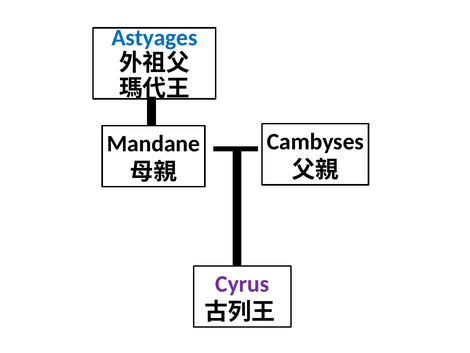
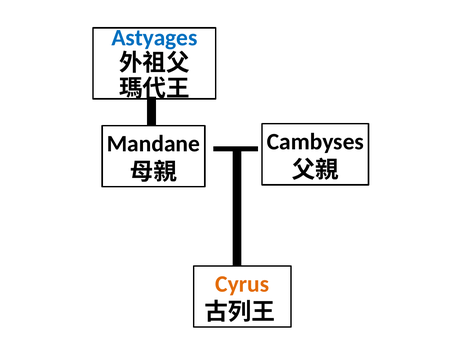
Cyrus colour: purple -> orange
